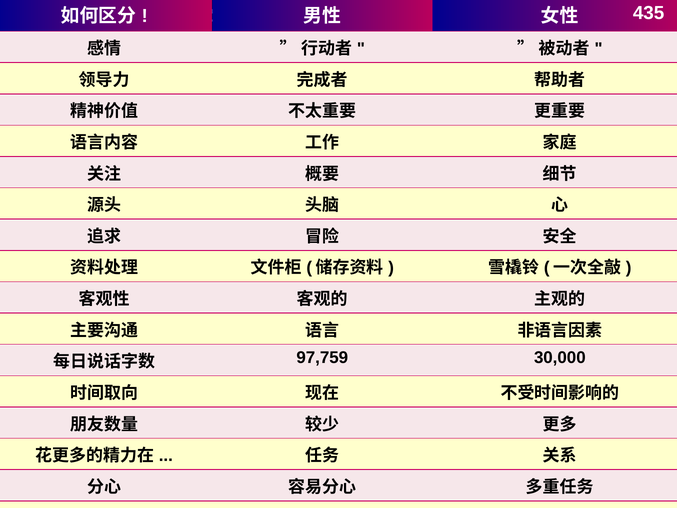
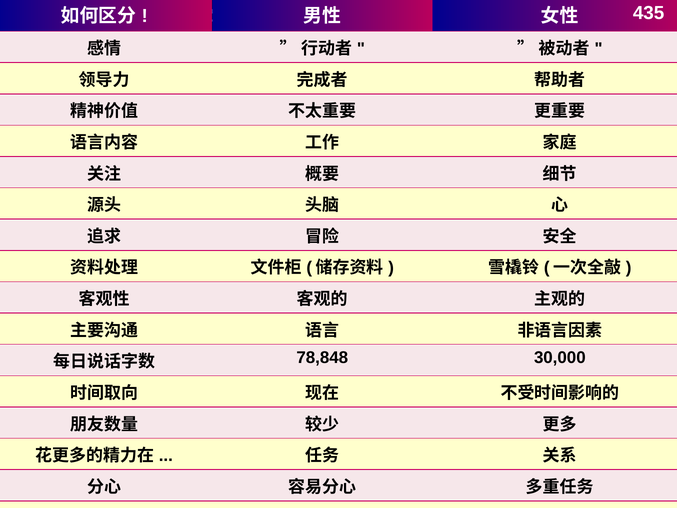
97,759: 97,759 -> 78,848
